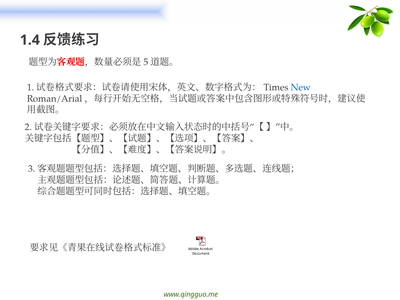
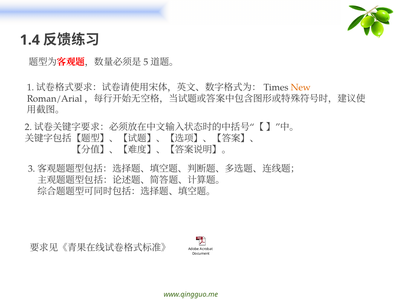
New colour: blue -> orange
